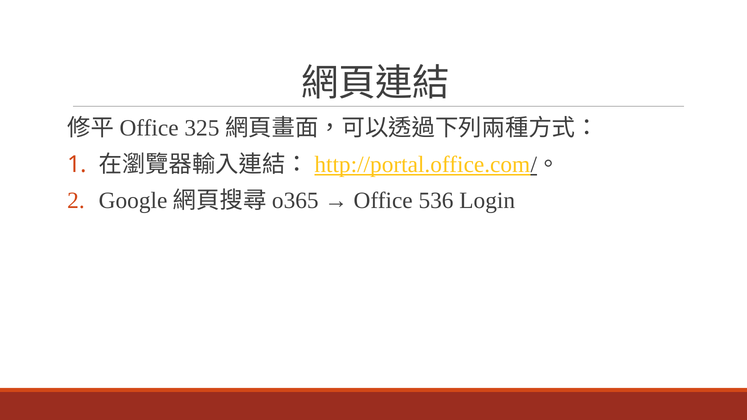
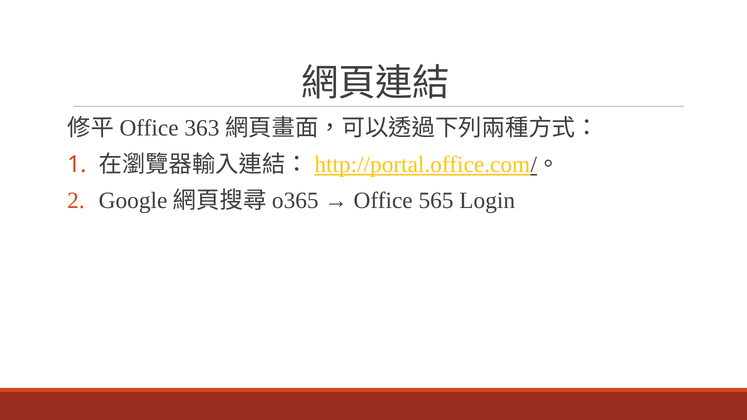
325: 325 -> 363
536: 536 -> 565
